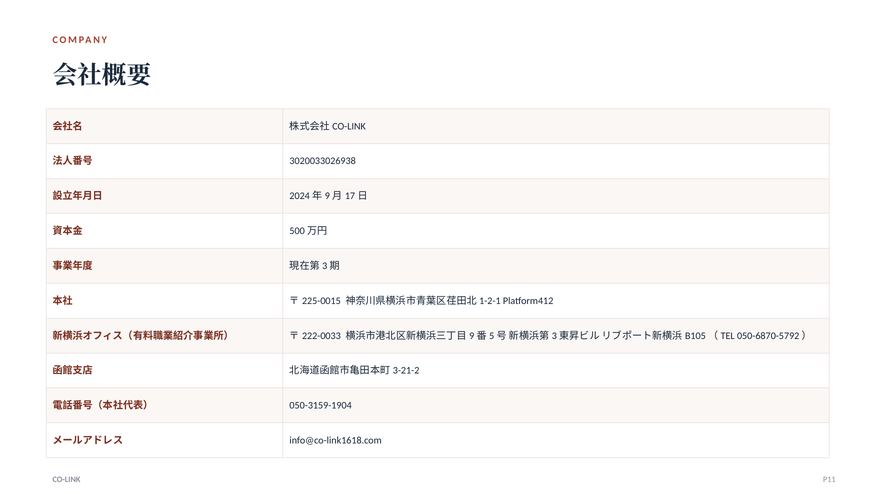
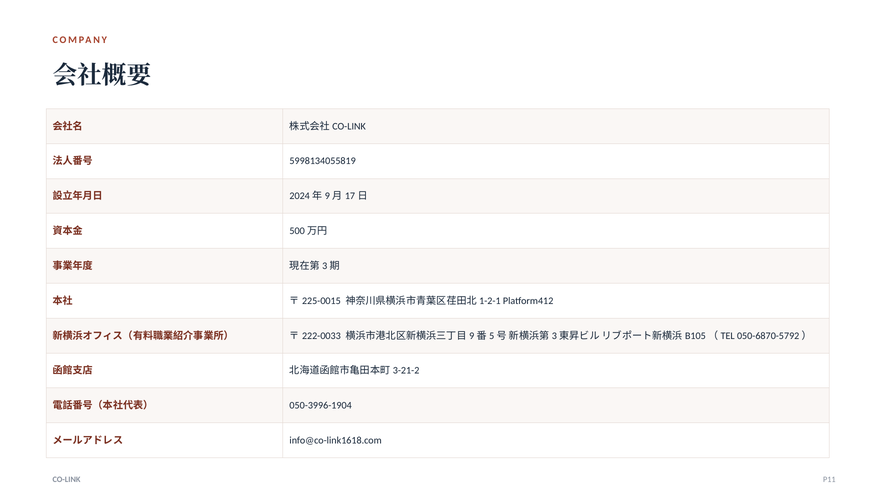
3020033026938: 3020033026938 -> 5998134055819
050-3159-1904: 050-3159-1904 -> 050-3996-1904
